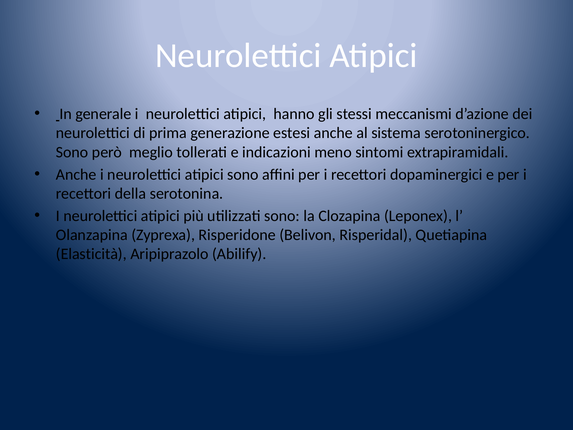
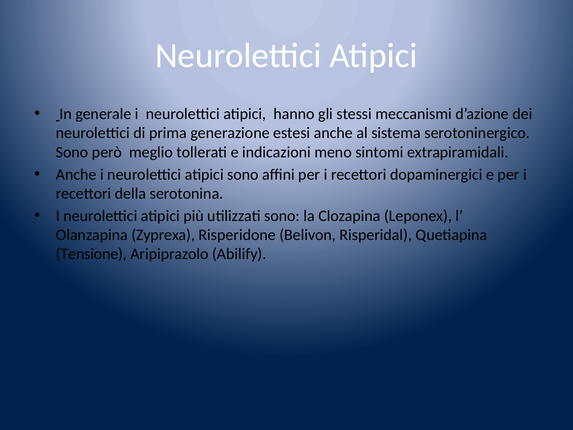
Elasticità: Elasticità -> Tensione
